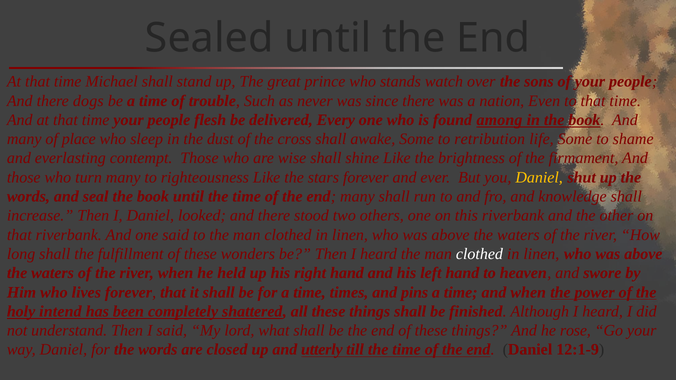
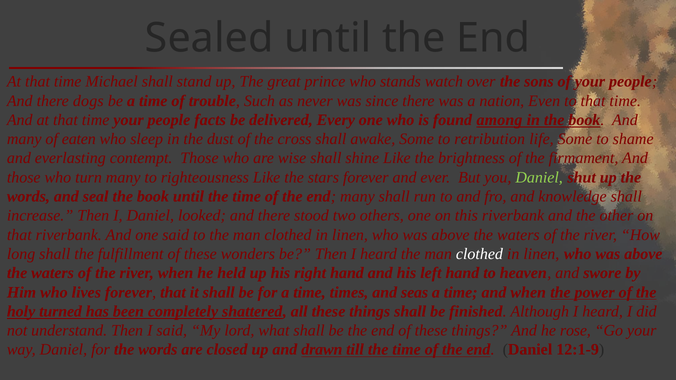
flesh: flesh -> facts
place: place -> eaten
Daniel at (539, 177) colour: yellow -> light green
pins: pins -> seas
intend: intend -> turned
utterly: utterly -> drawn
